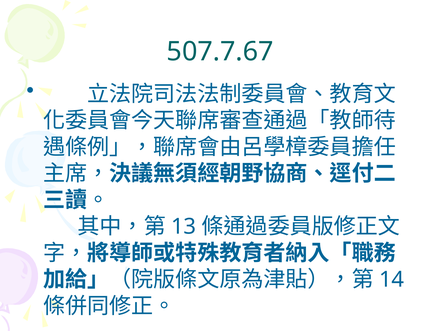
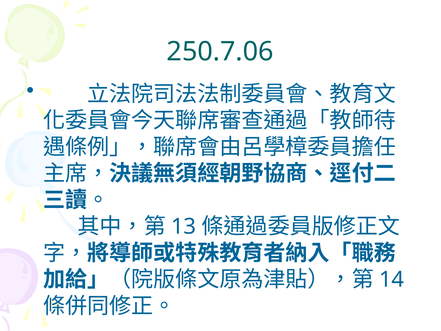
507.7.67: 507.7.67 -> 250.7.06
